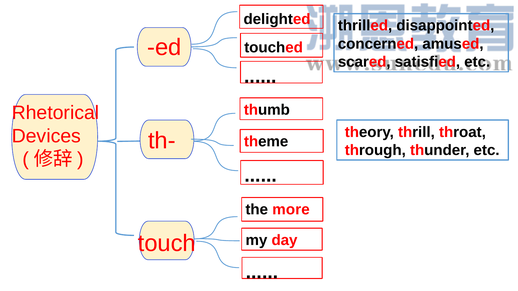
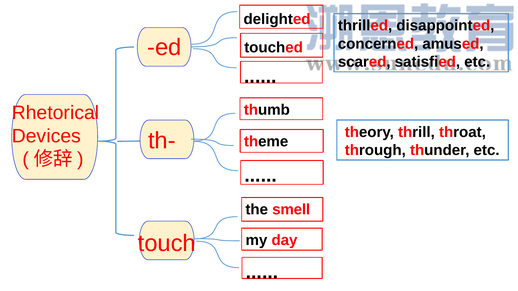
more: more -> smell
